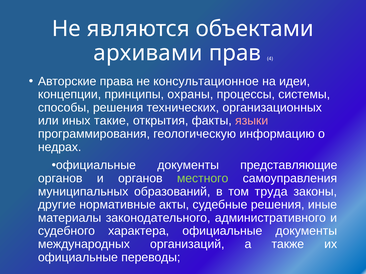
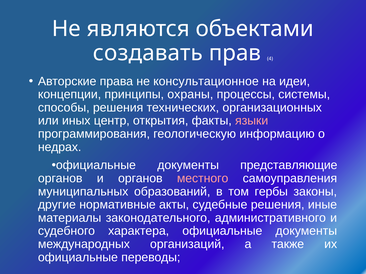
архивами: архивами -> создавать
такие: такие -> центр
местного colour: light green -> pink
труда: труда -> гербы
